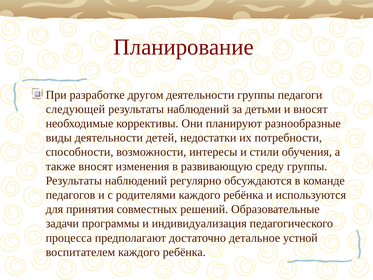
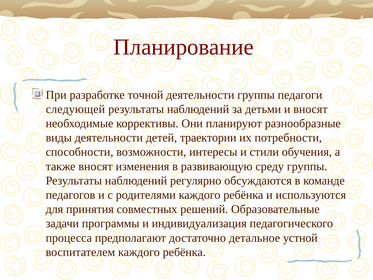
другом: другом -> точной
недостатки: недостатки -> траектории
